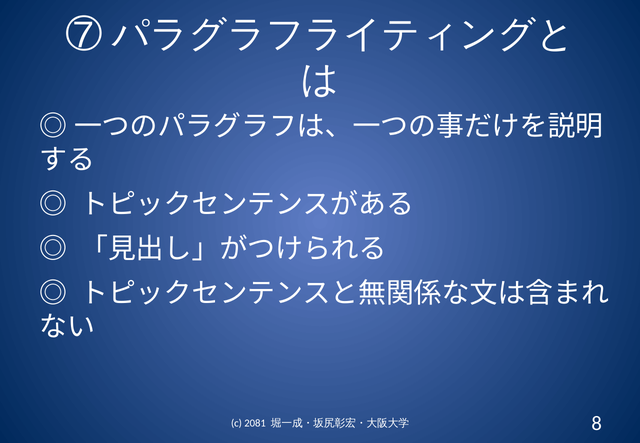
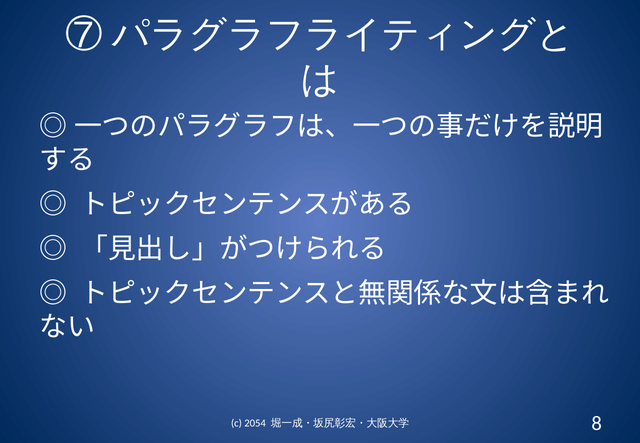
2081: 2081 -> 2054
